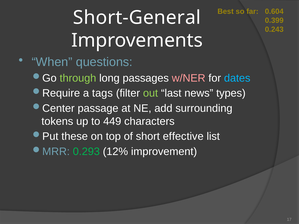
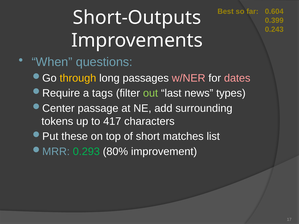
Short-General: Short-General -> Short-Outputs
through colour: light green -> yellow
dates colour: light blue -> pink
449: 449 -> 417
effective: effective -> matches
12%: 12% -> 80%
